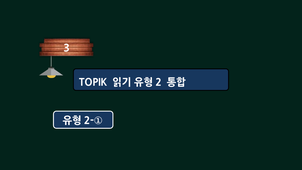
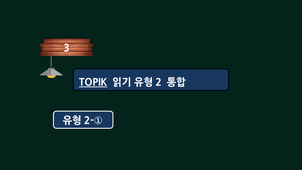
TOPIK underline: none -> present
